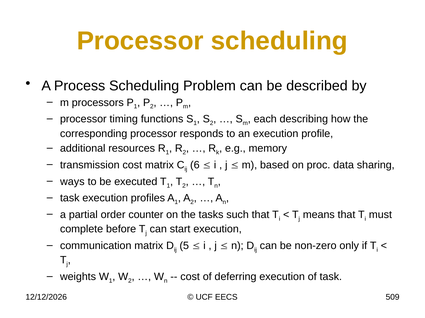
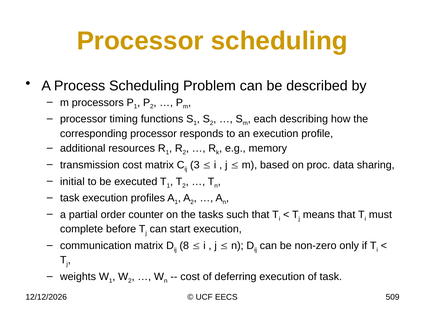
6: 6 -> 3
ways: ways -> initial
5: 5 -> 8
